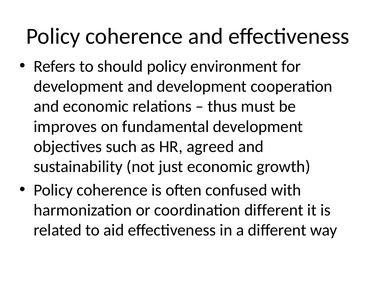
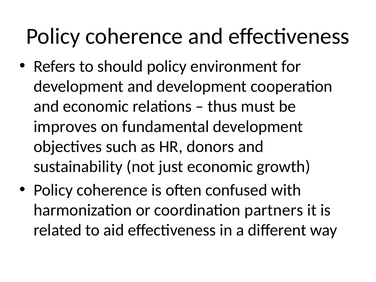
agreed: agreed -> donors
coordination different: different -> partners
